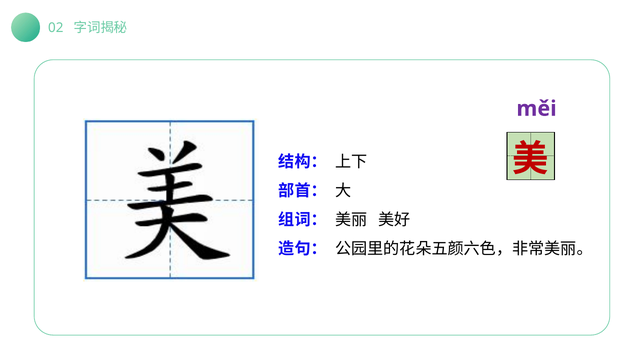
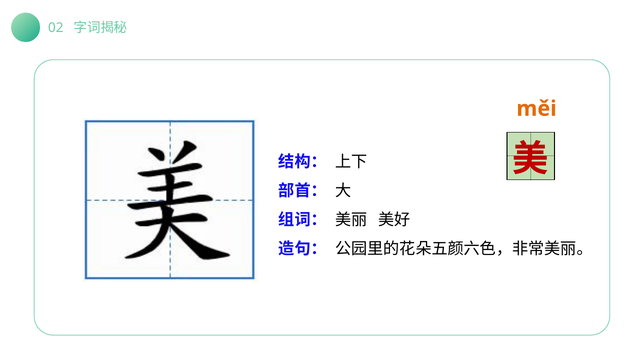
měi colour: purple -> orange
